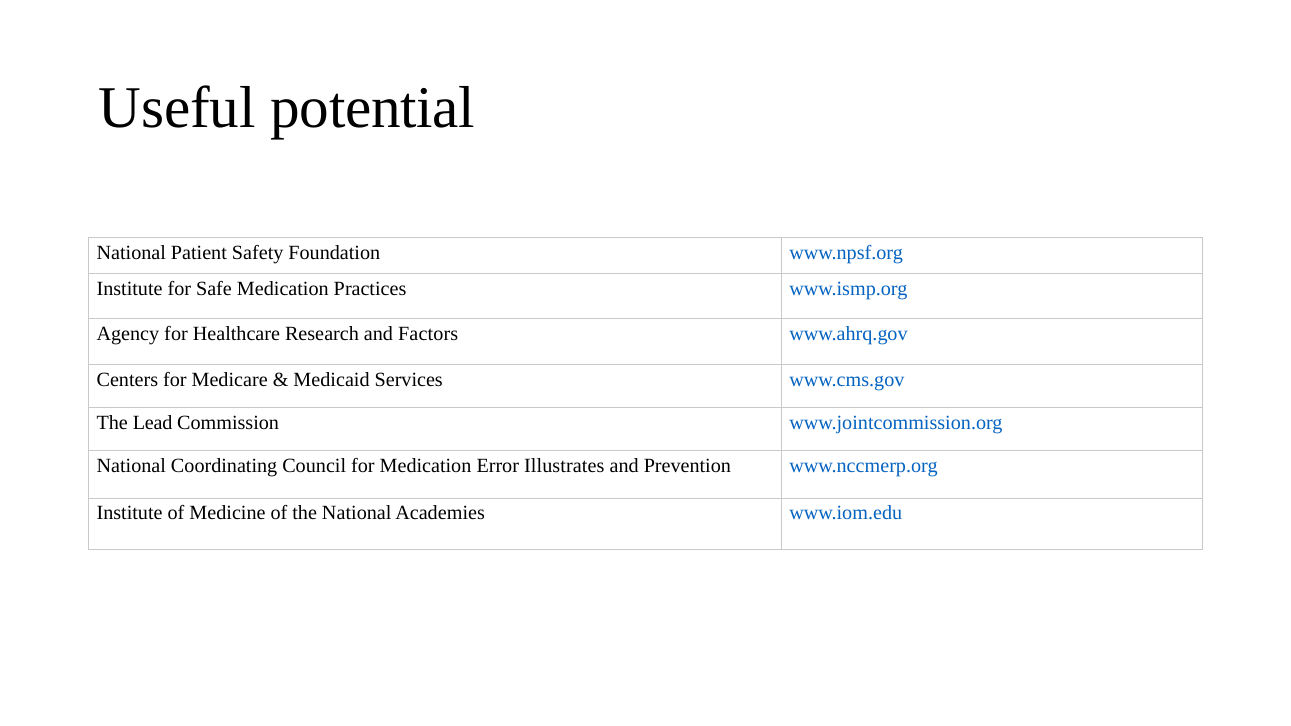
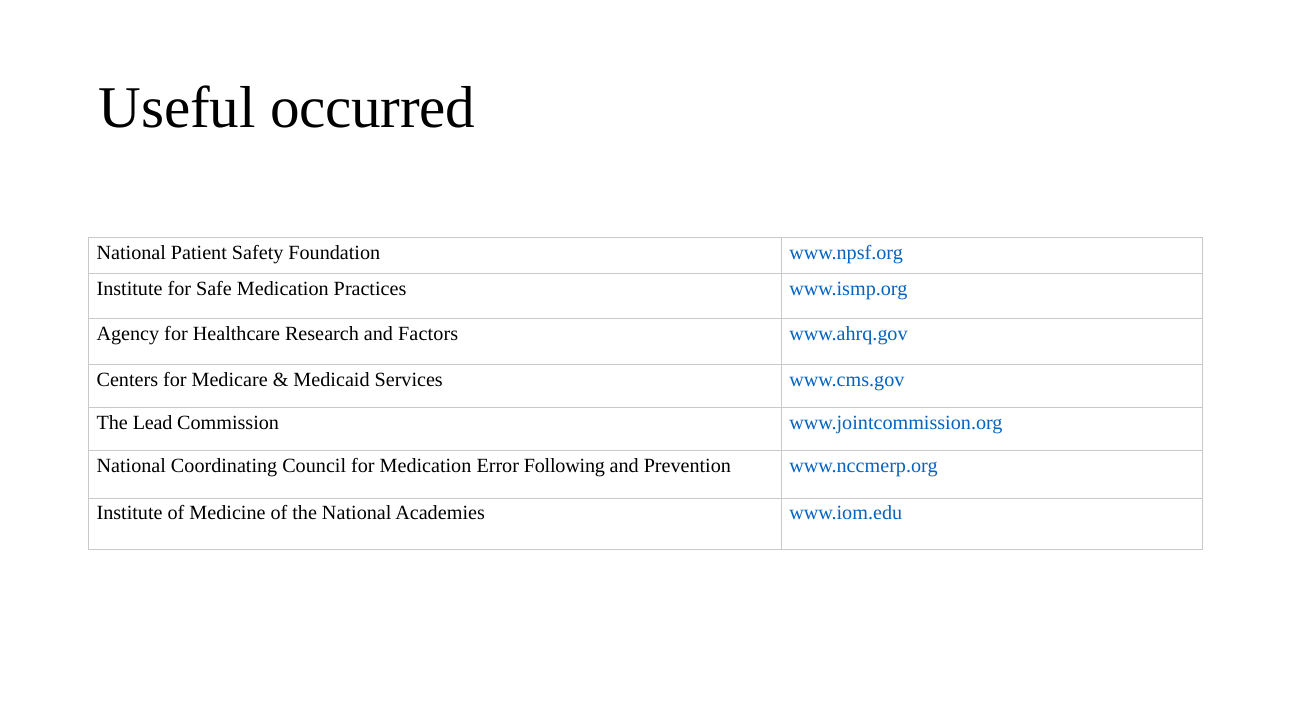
potential: potential -> occurred
Illustrates: Illustrates -> Following
